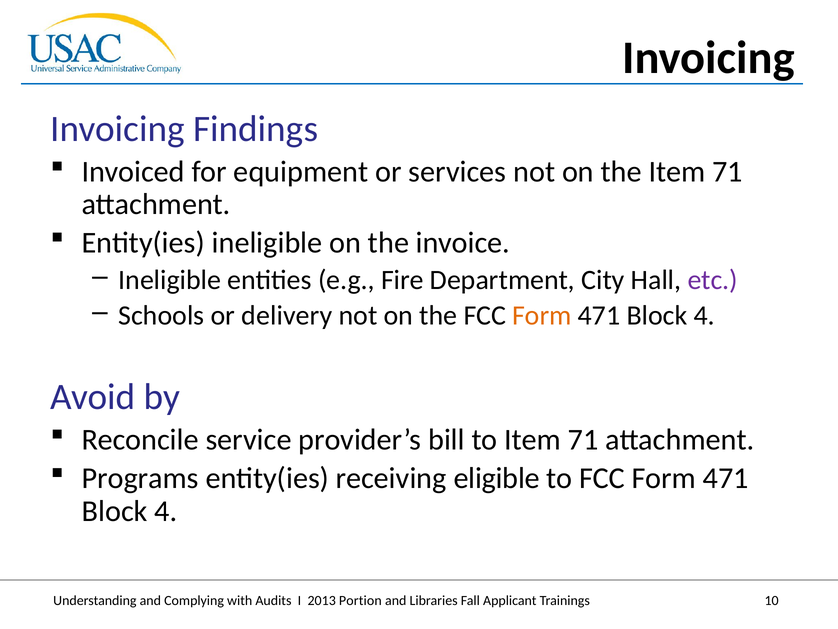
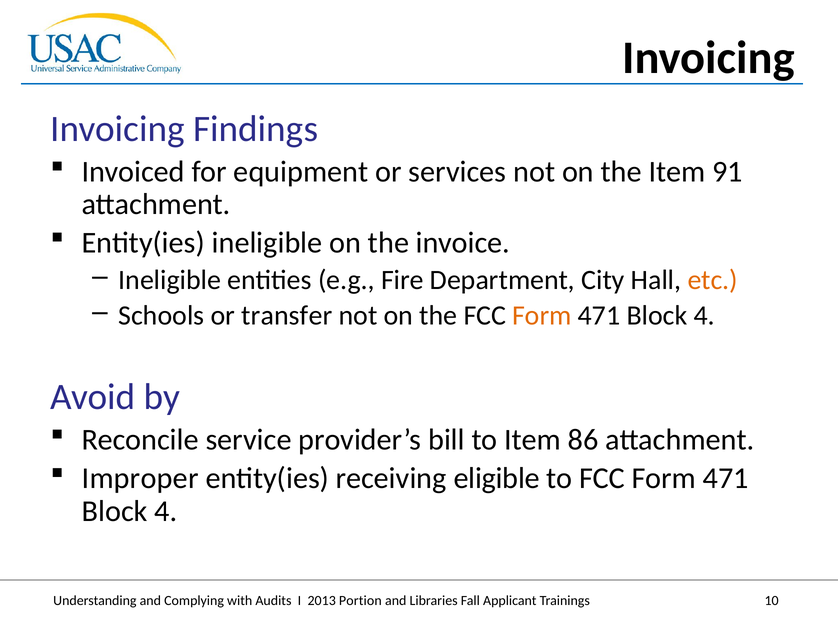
the Item 71: 71 -> 91
etc colour: purple -> orange
delivery: delivery -> transfer
to Item 71: 71 -> 86
Programs: Programs -> Improper
